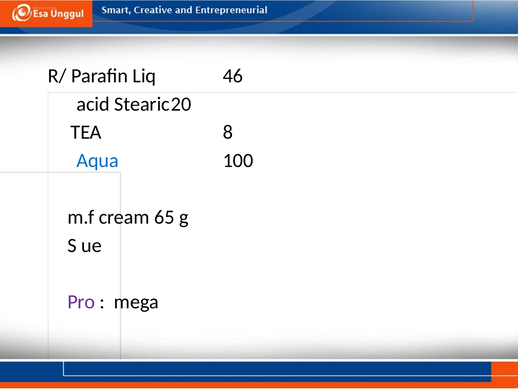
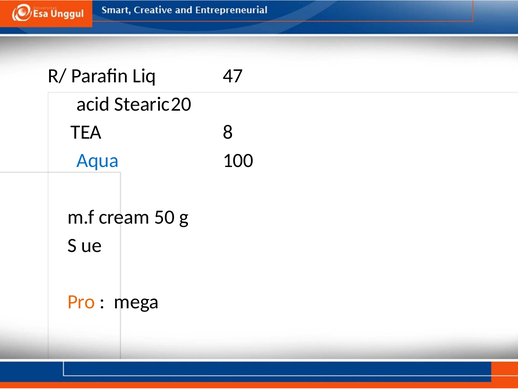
46: 46 -> 47
65: 65 -> 50
Pro colour: purple -> orange
